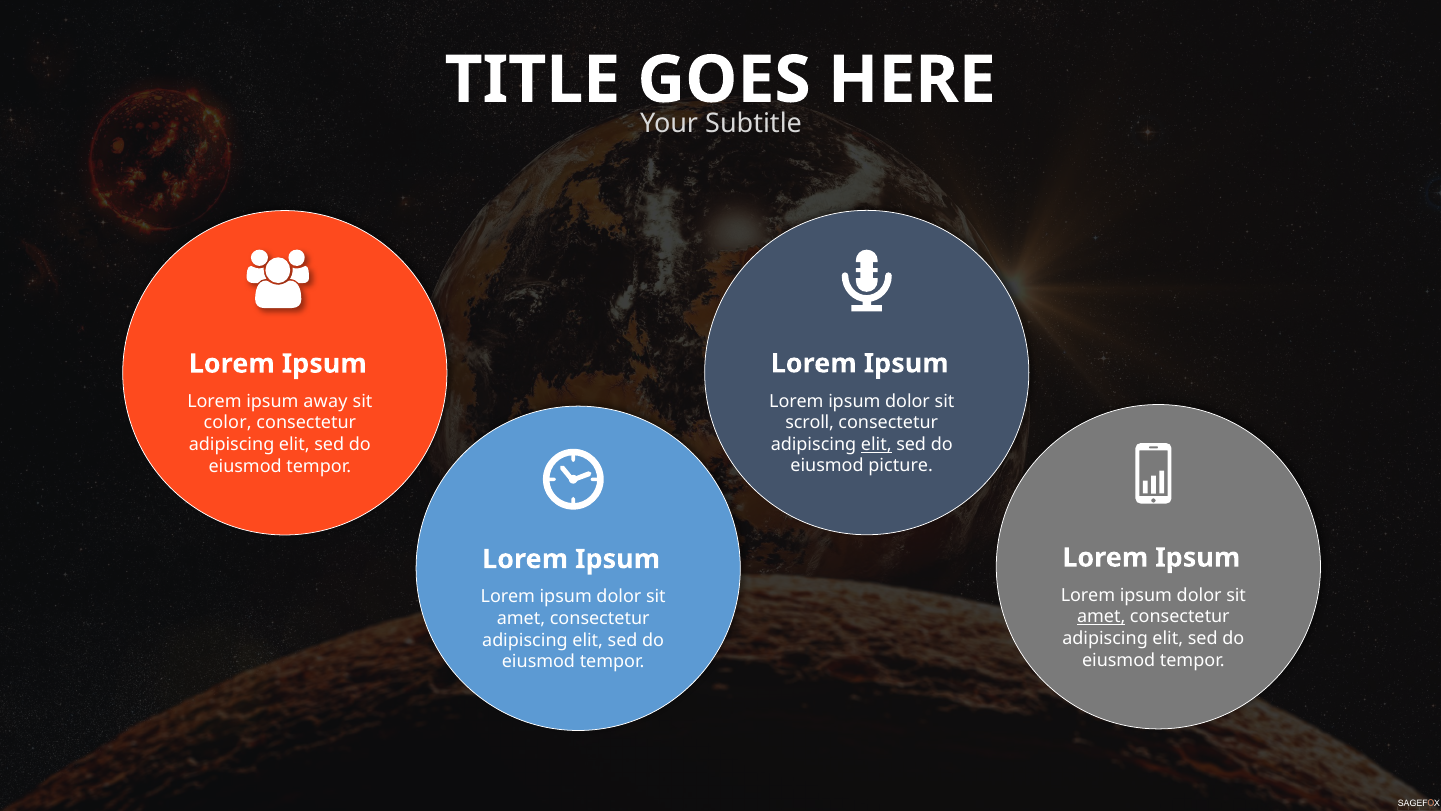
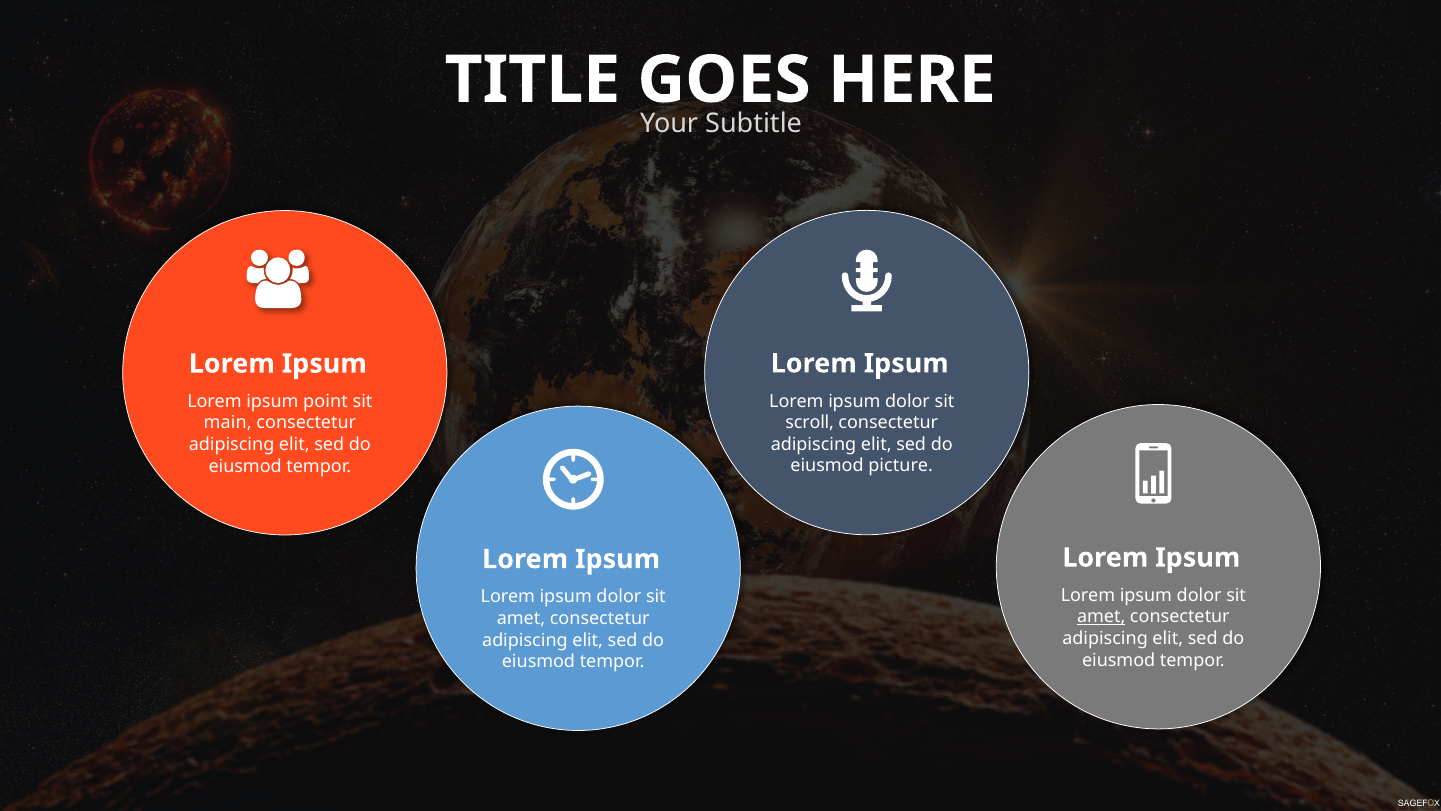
away: away -> point
color: color -> main
elit at (876, 444) underline: present -> none
